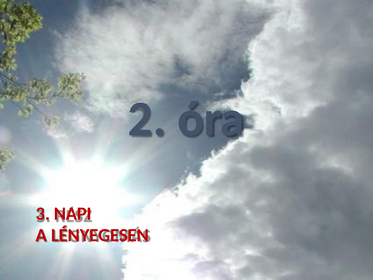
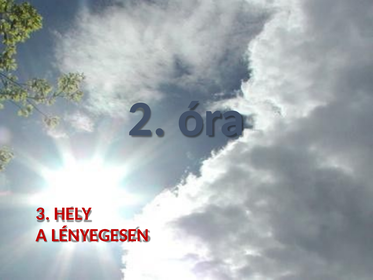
NAPI: NAPI -> HELY
